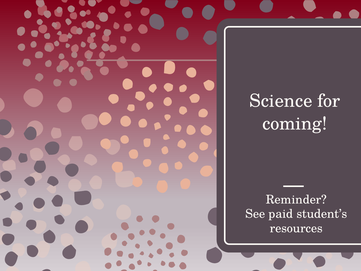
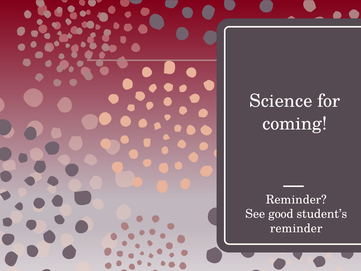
paid: paid -> good
resources at (296, 228): resources -> reminder
